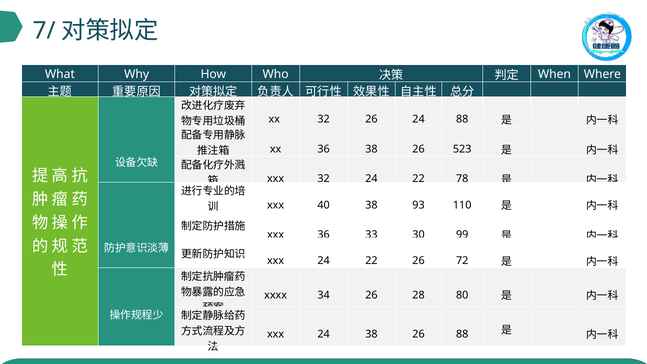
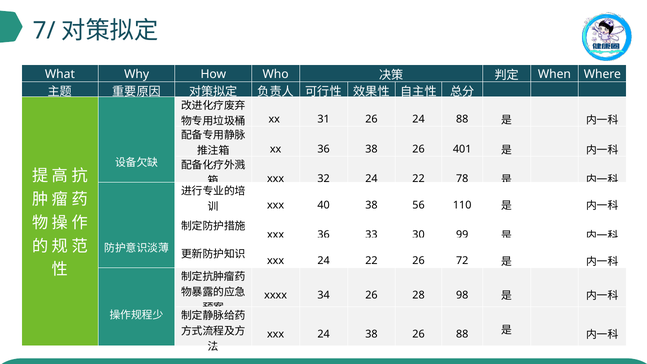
xx 32: 32 -> 31
523: 523 -> 401
93: 93 -> 56
80: 80 -> 98
